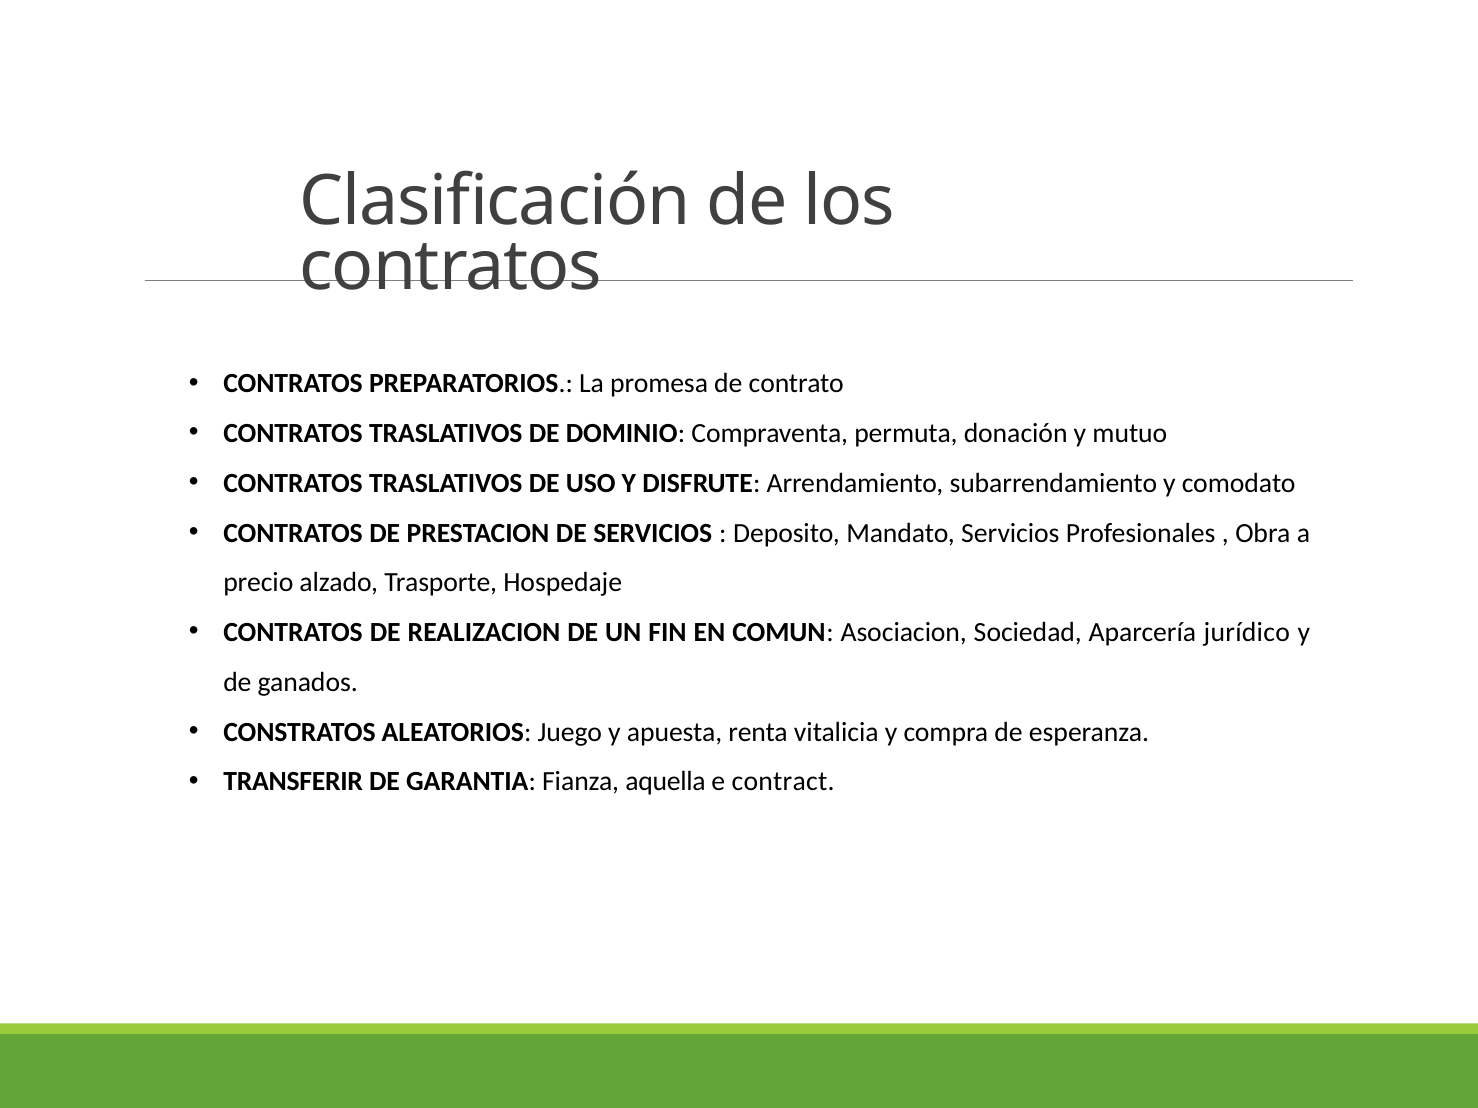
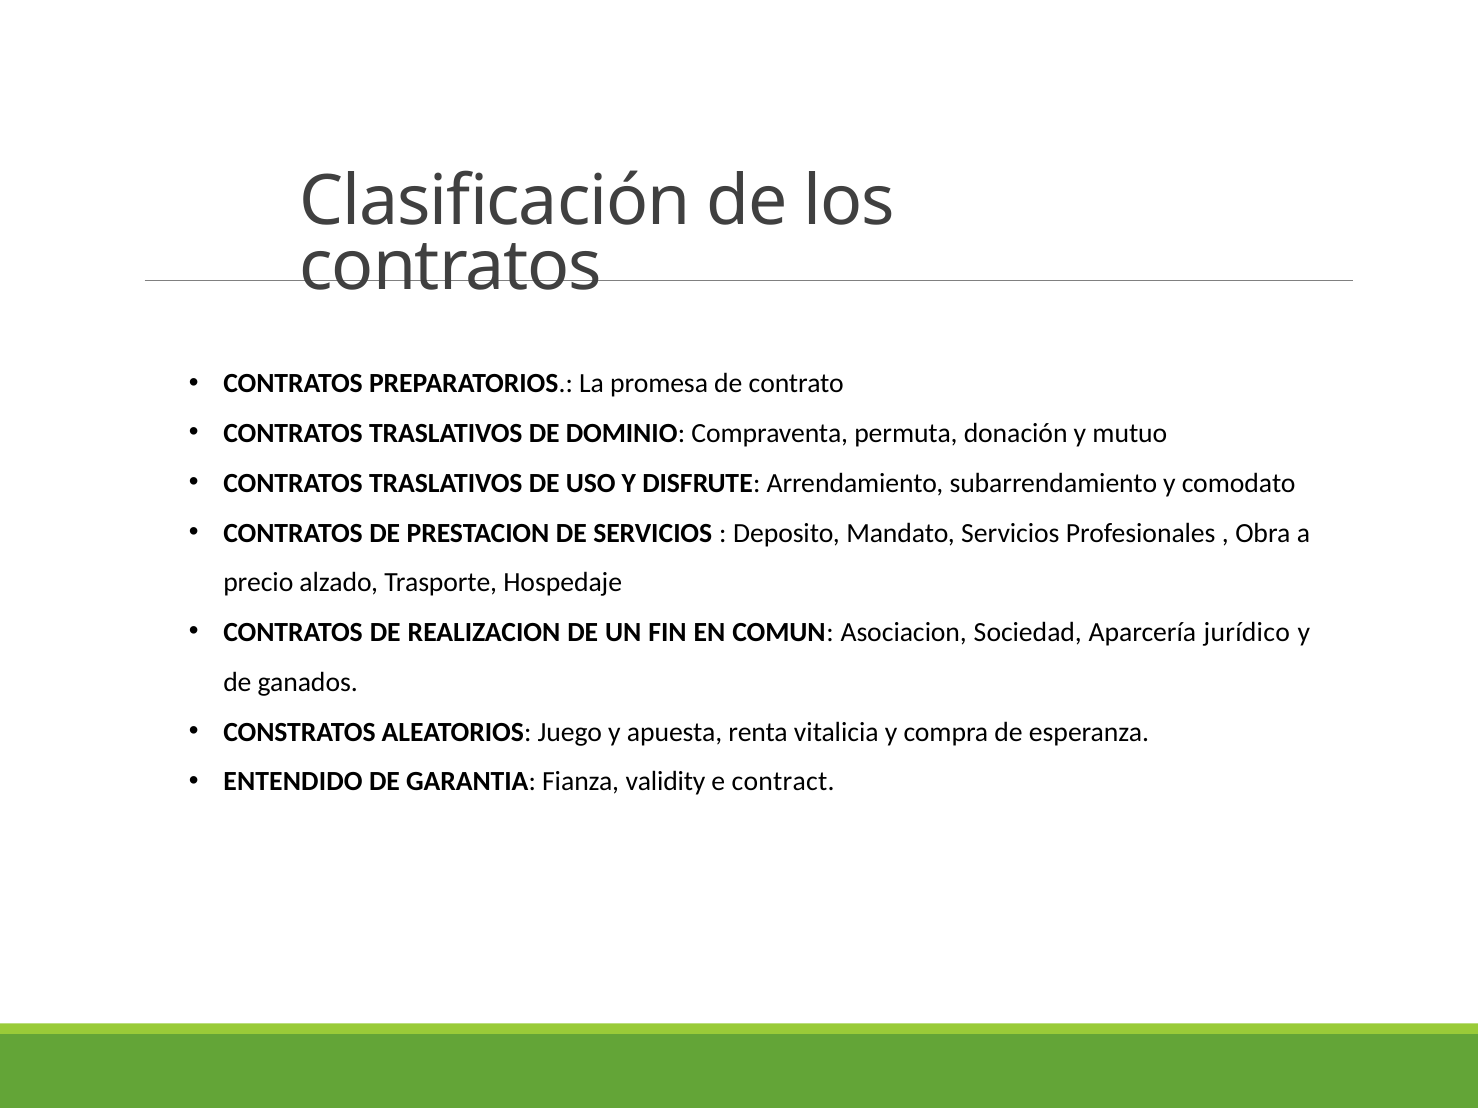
TRANSFERIR: TRANSFERIR -> ENTENDIDO
aquella: aquella -> validity
